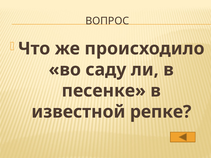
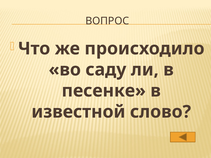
репке: репке -> слово
